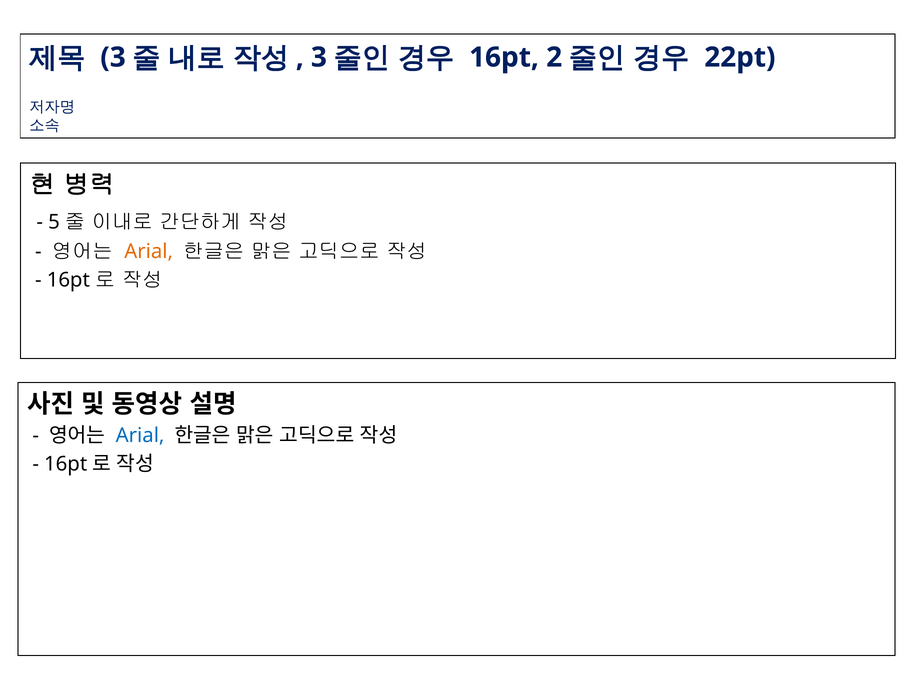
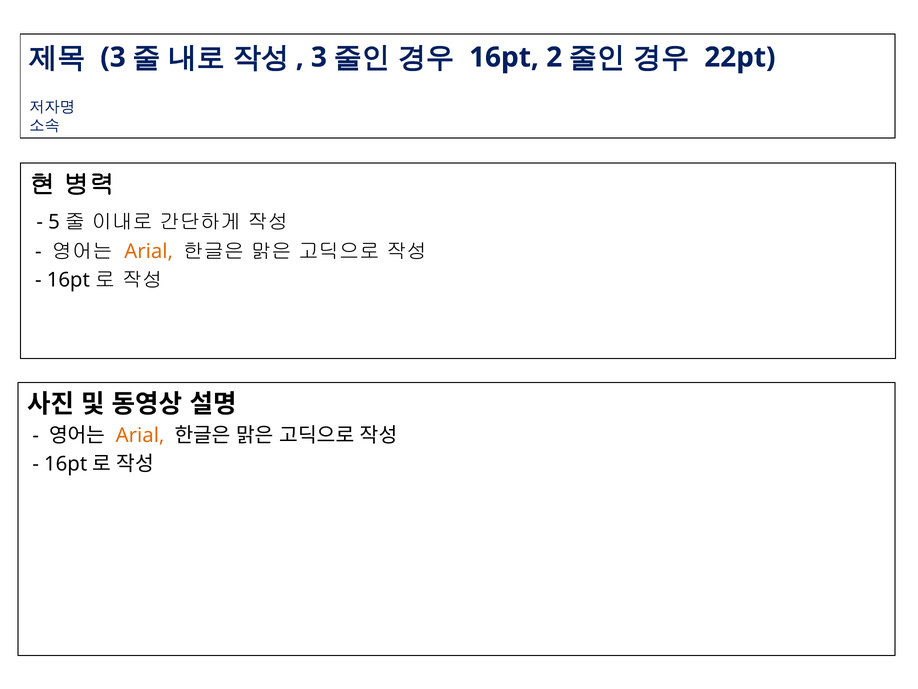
Arial at (140, 435) colour: blue -> orange
